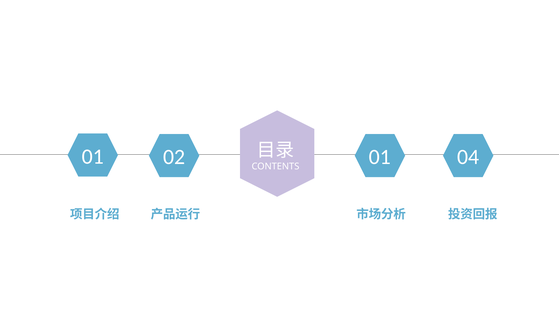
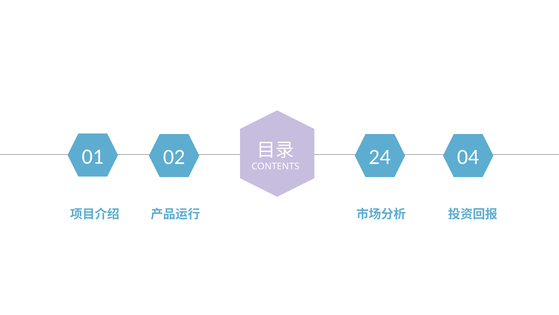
02 01: 01 -> 24
